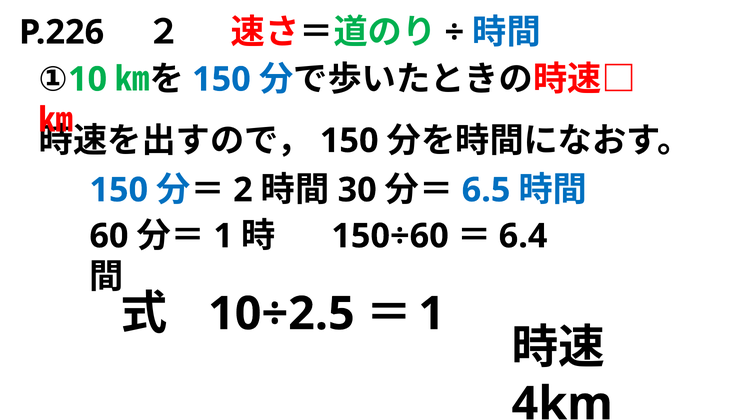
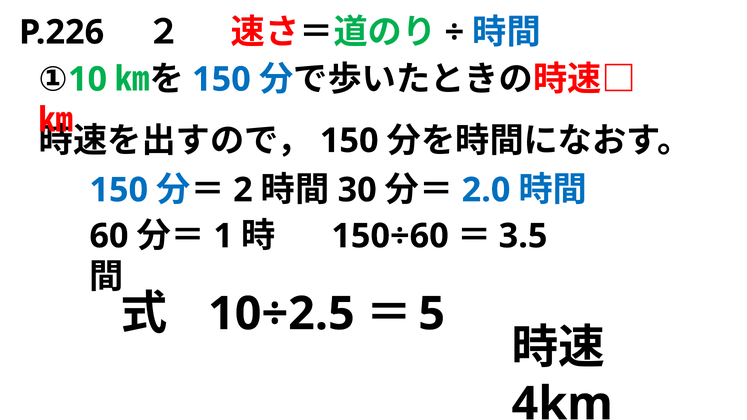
6.5: 6.5 -> 2.0
6.4: 6.4 -> 3.5
1 at (432, 314): 1 -> 5
